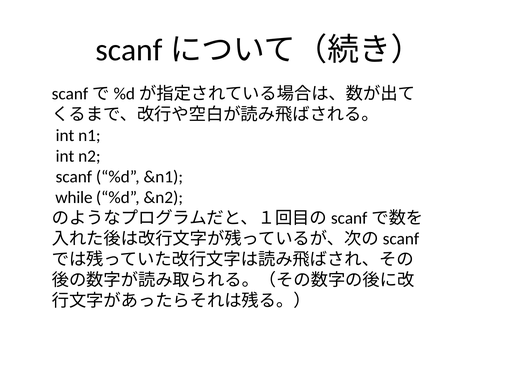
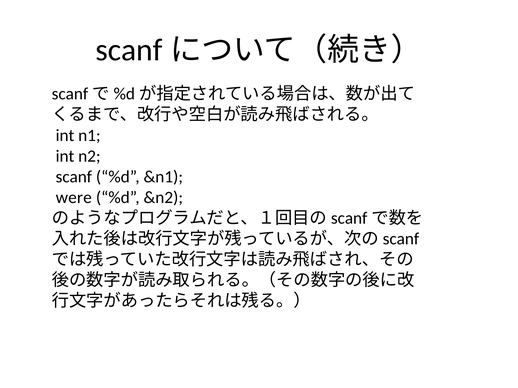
while: while -> were
